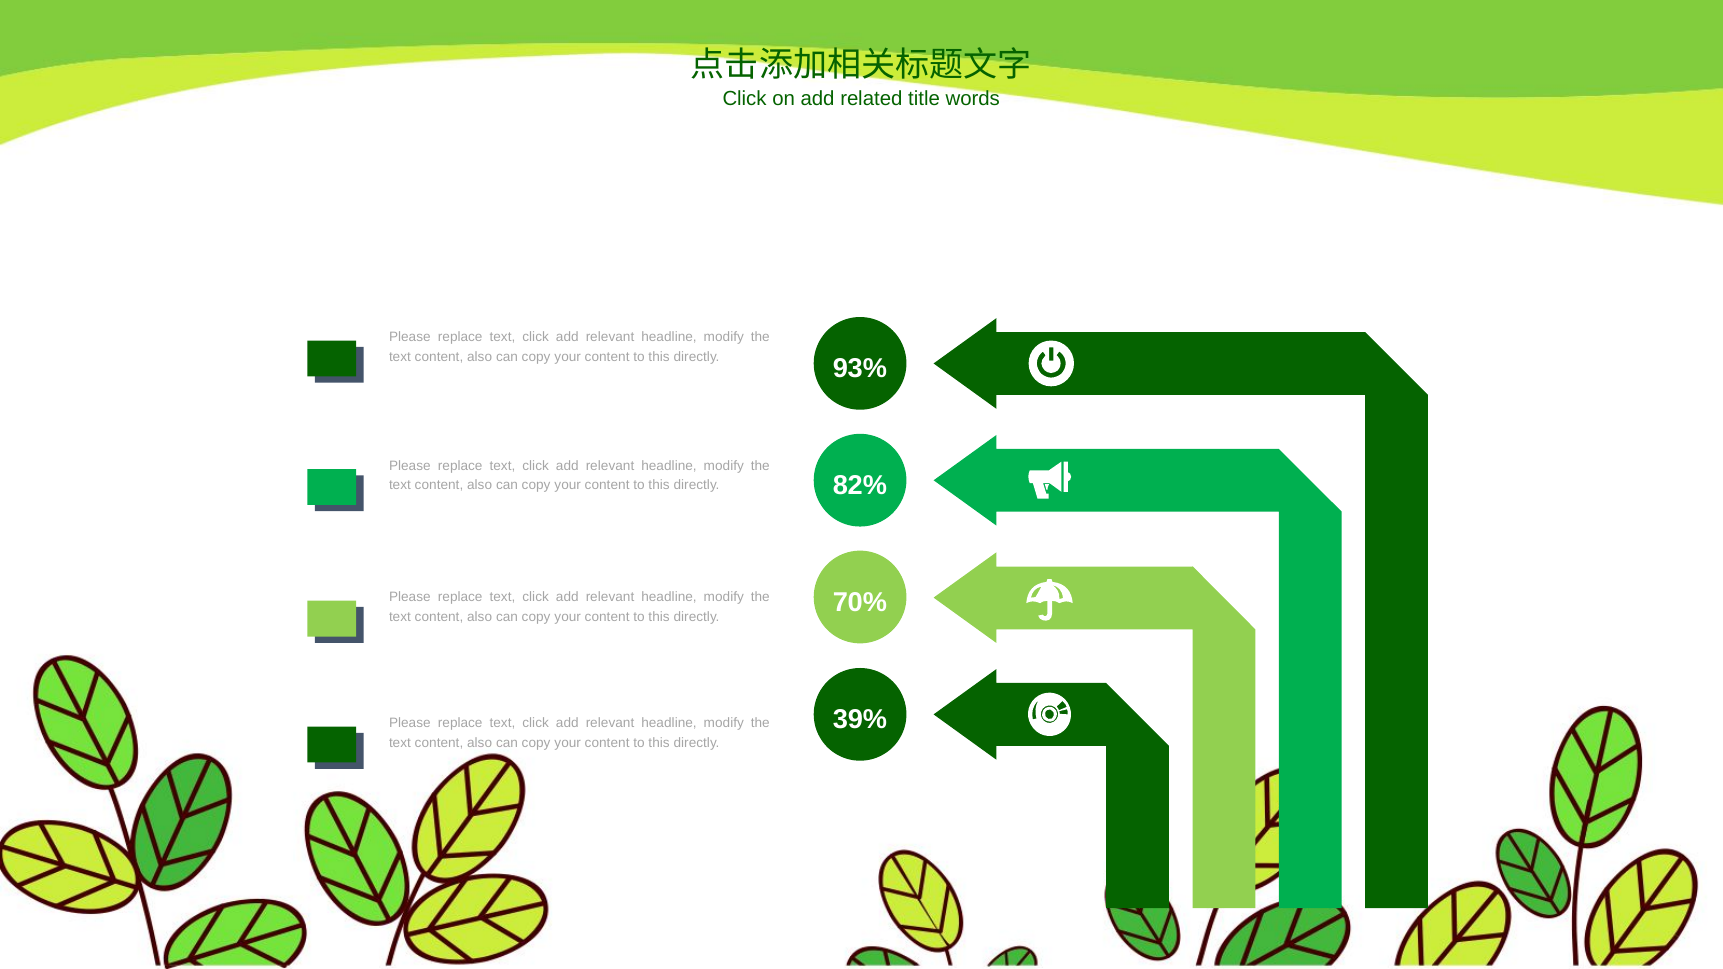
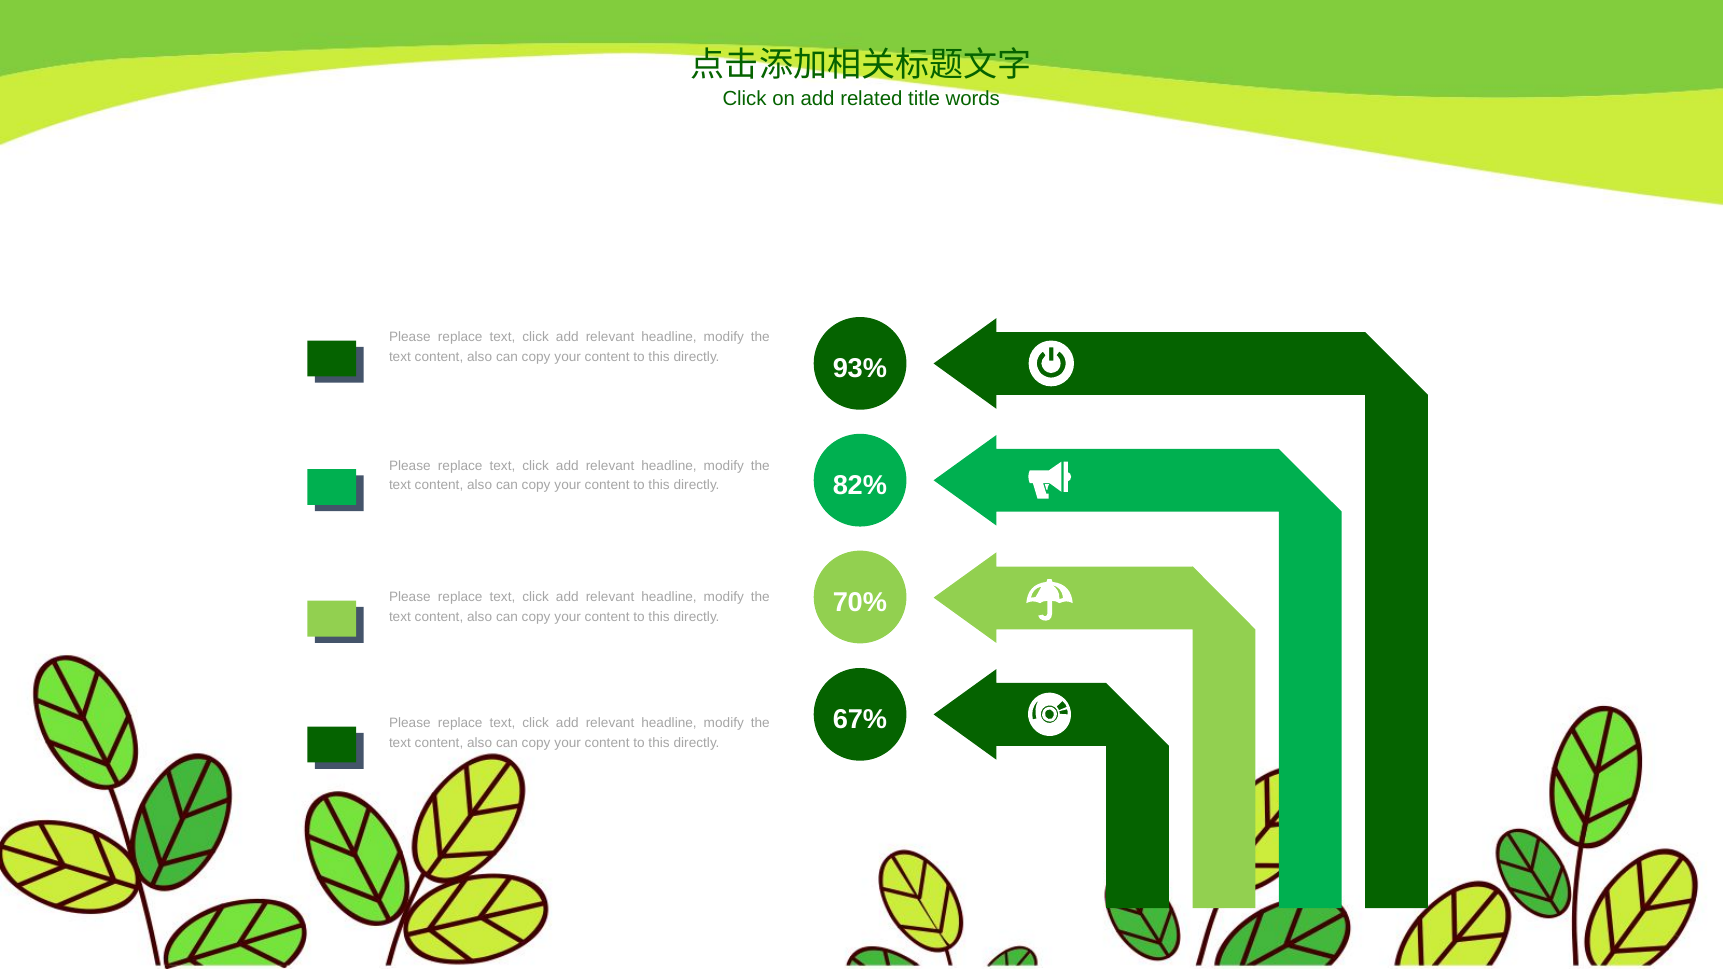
39%: 39% -> 67%
